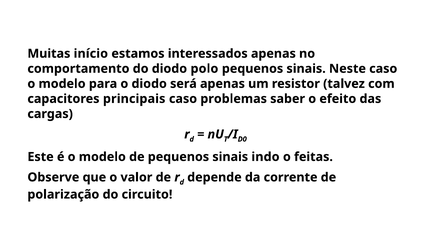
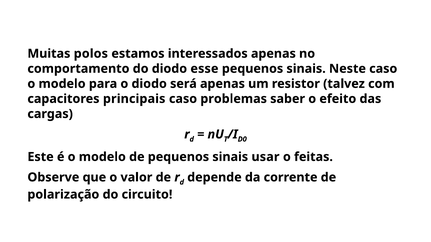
início: início -> polos
polo: polo -> esse
indo: indo -> usar
